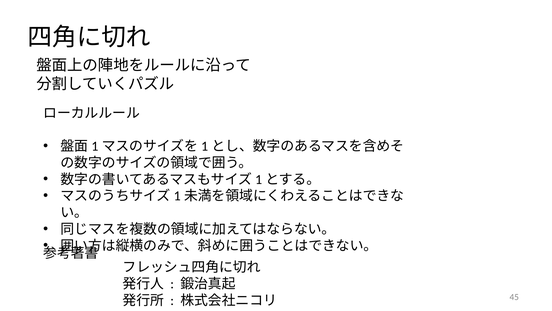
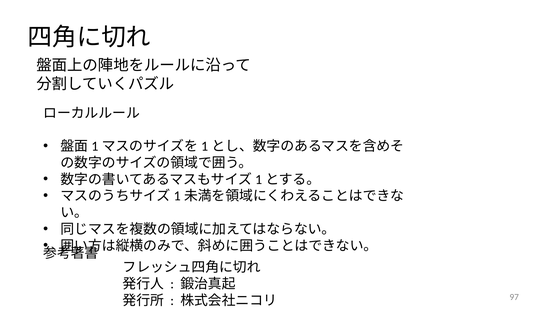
45: 45 -> 97
